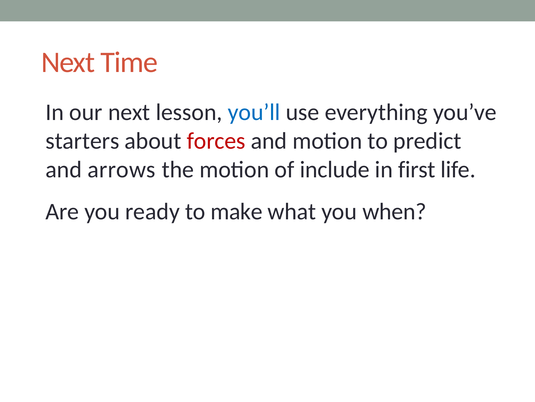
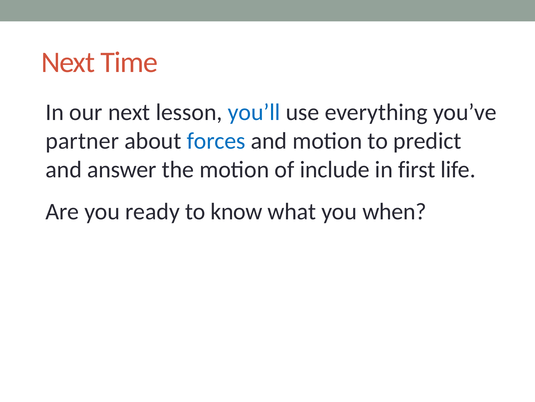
starters: starters -> partner
forces colour: red -> blue
arrows: arrows -> answer
make: make -> know
